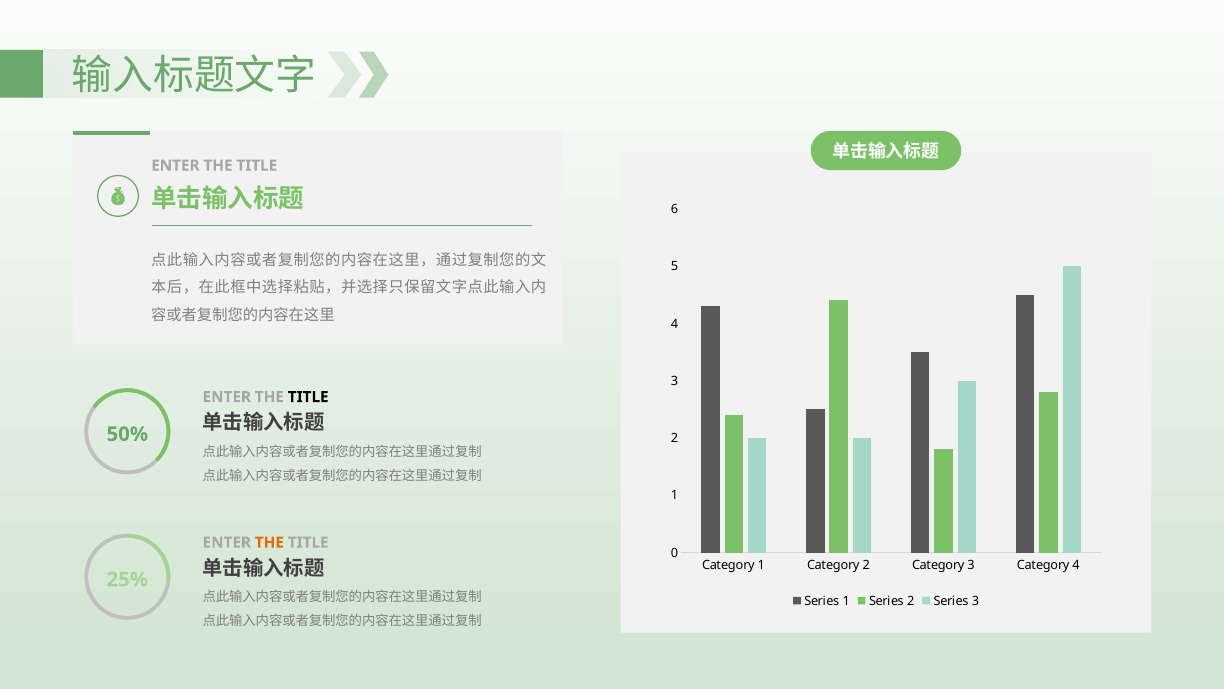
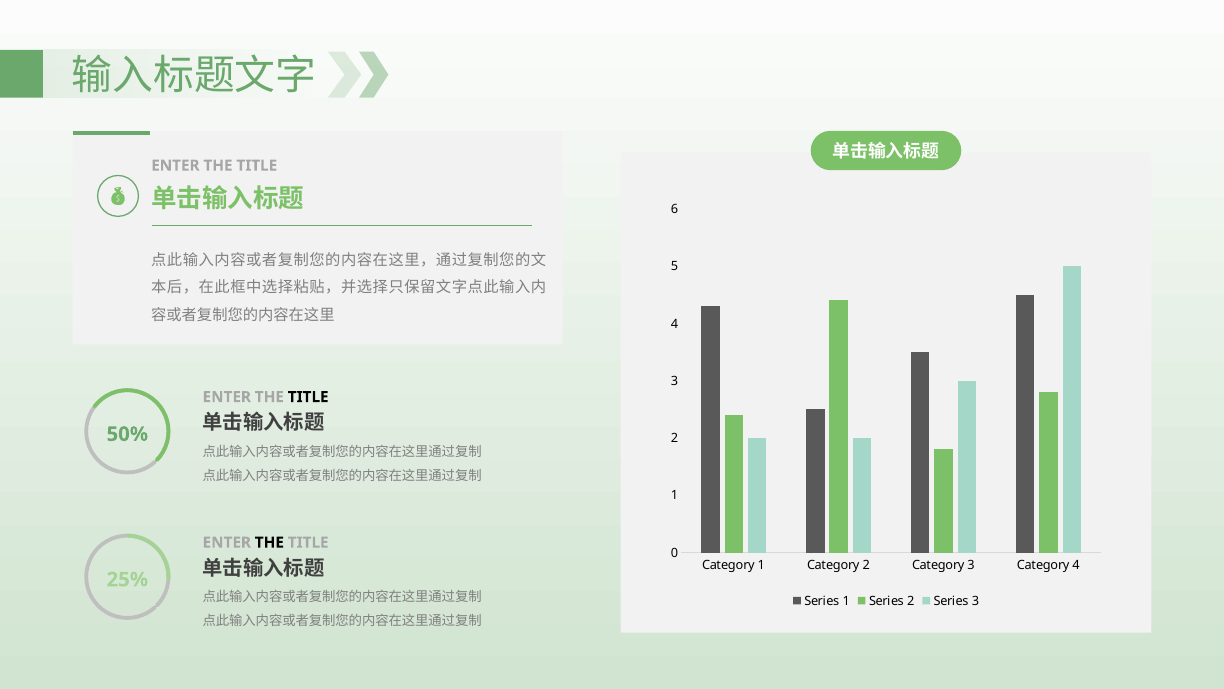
THE at (269, 542) colour: orange -> black
